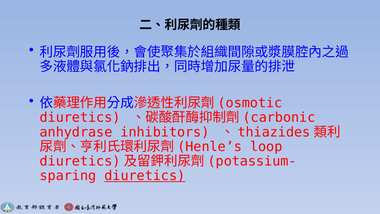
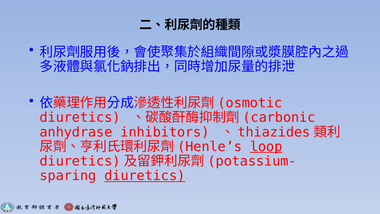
loop underline: none -> present
